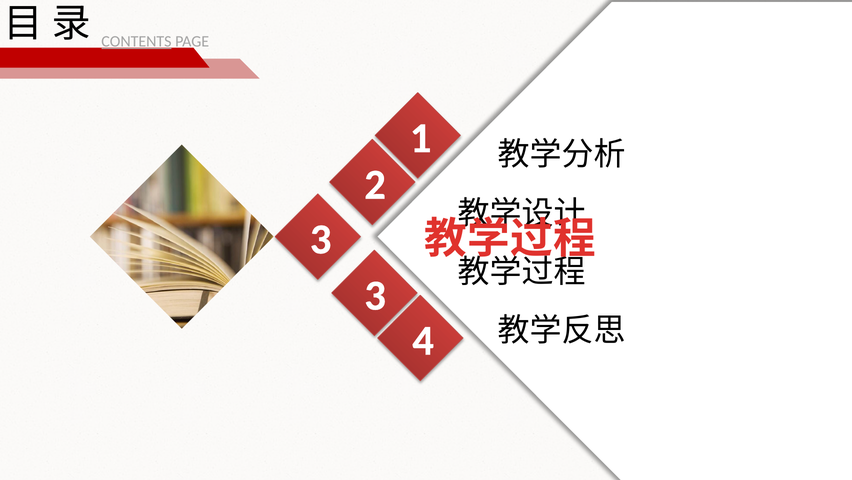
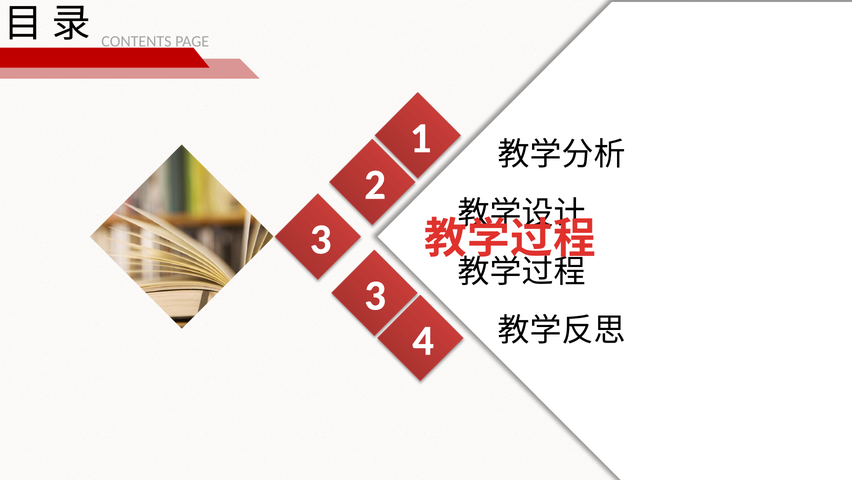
CONTENTS underline: present -> none
